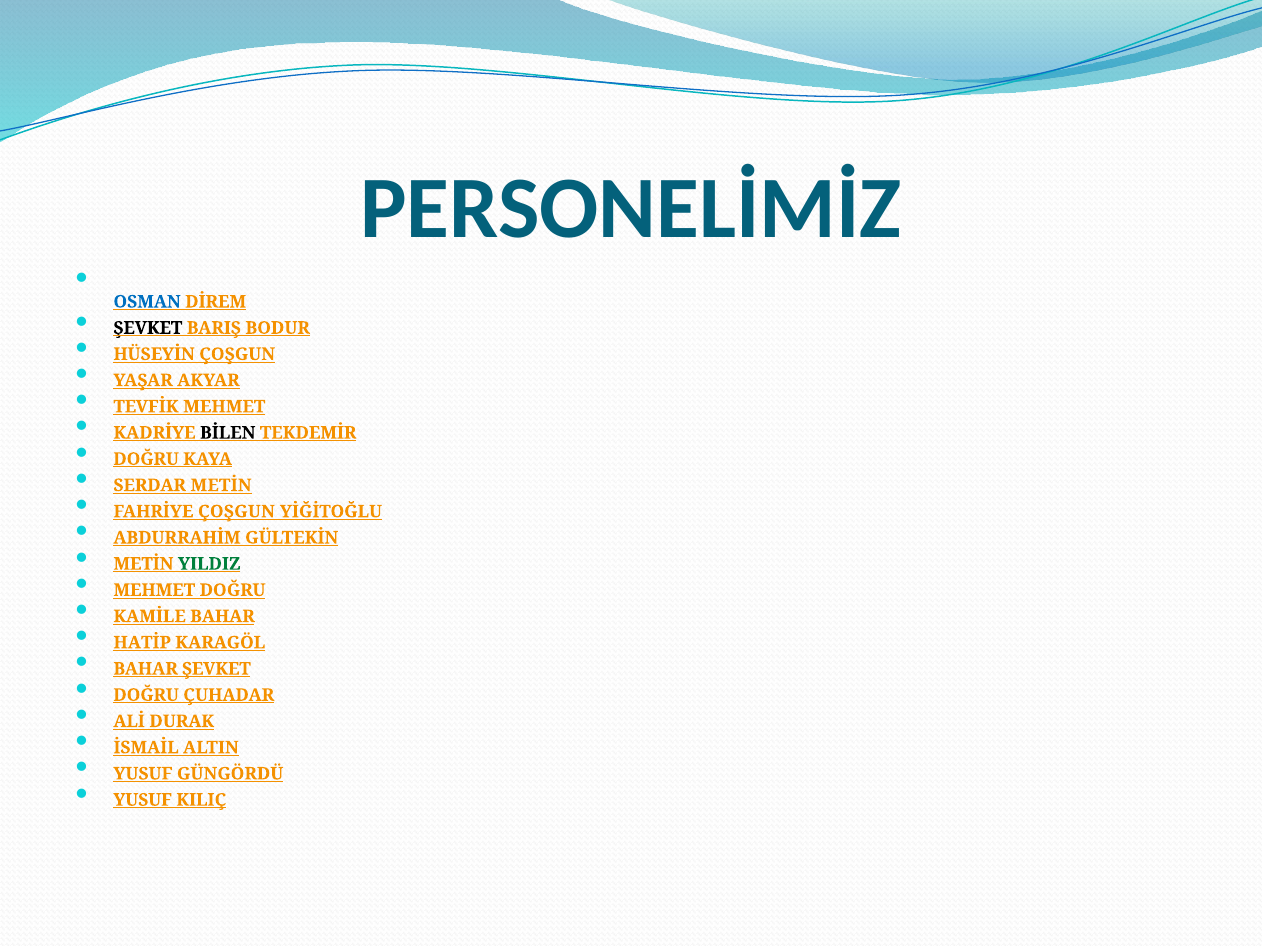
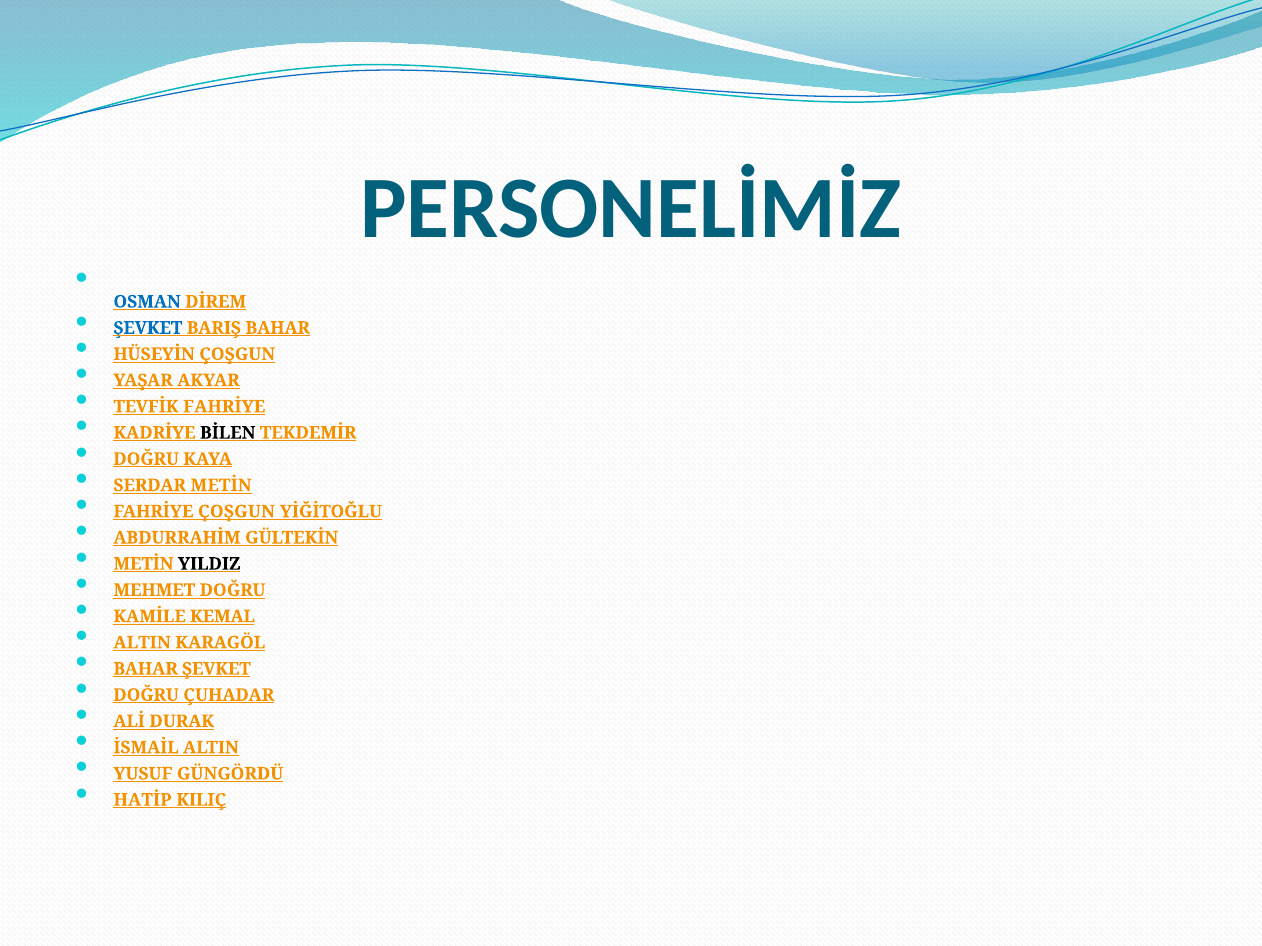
ŞEVKET at (148, 328) colour: black -> blue
BARIŞ BODUR: BODUR -> BAHAR
TEVFİK MEHMET: MEHMET -> FAHRİYE
YILDIZ colour: green -> black
KAMİLE BAHAR: BAHAR -> KEMAL
HATİP at (142, 643): HATİP -> ALTIN
YUSUF at (143, 800): YUSUF -> HATİP
